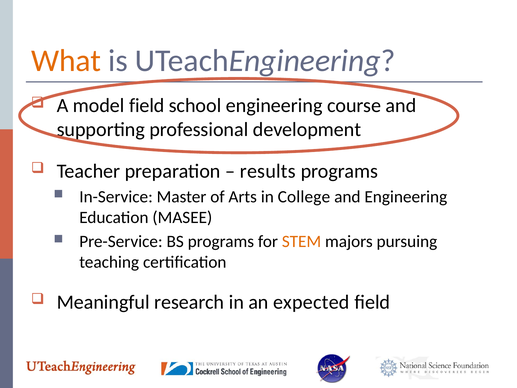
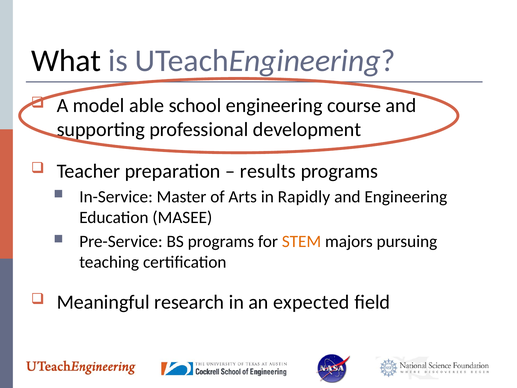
What colour: orange -> black
model field: field -> able
College: College -> Rapidly
